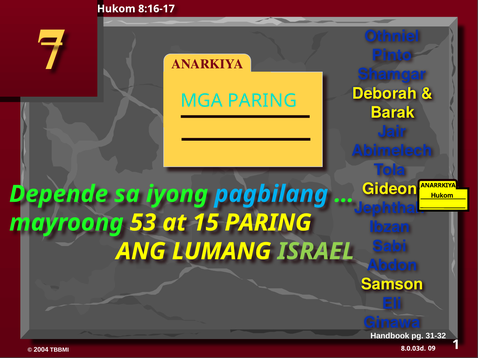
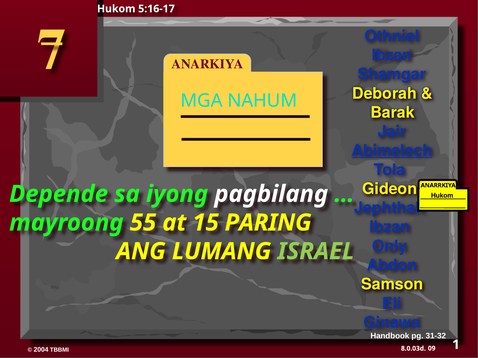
8:16-17: 8:16-17 -> 5:16-17
Pinto at (392, 55): Pinto -> Ibzan
MGA PARING: PARING -> NAHUM
Abimelech underline: none -> present
pagbilang colour: light blue -> white
53: 53 -> 55
Sabi: Sabi -> Only
